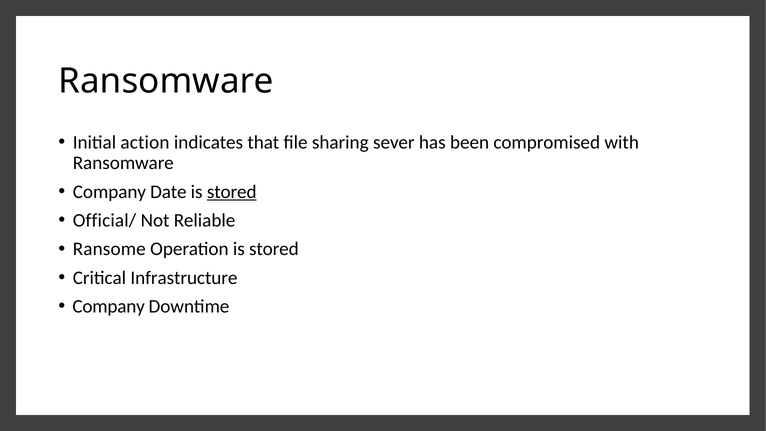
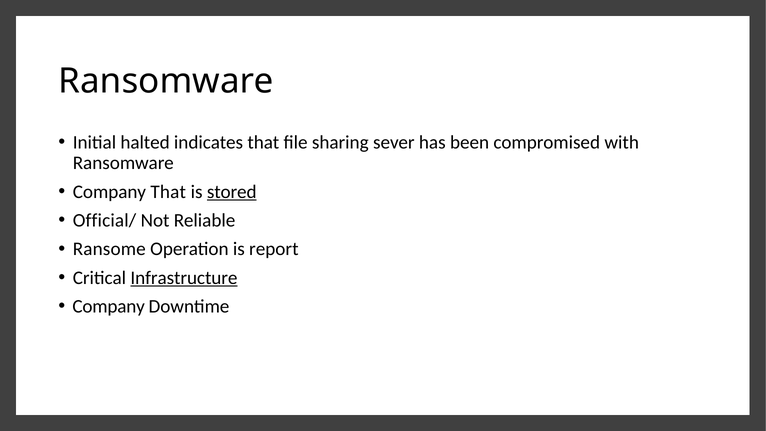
action: action -> halted
Company Date: Date -> That
Operation is stored: stored -> report
Infrastructure underline: none -> present
